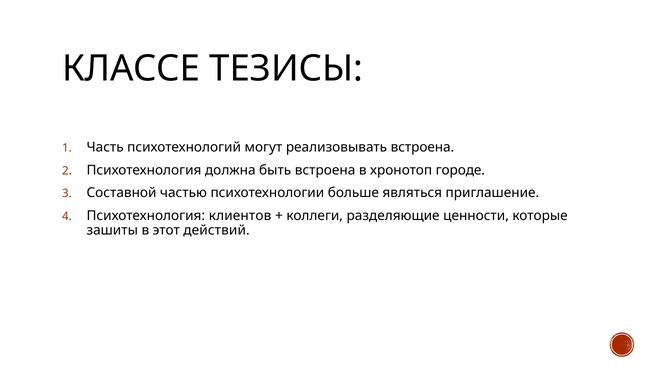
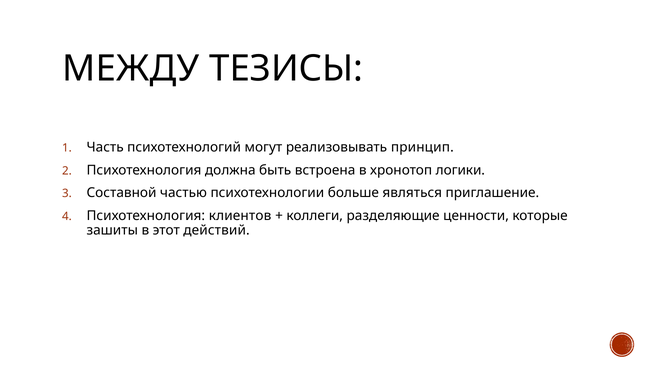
КЛАССЕ: КЛАССЕ -> МЕЖДУ
реализовывать встроена: встроена -> принцип
городе: городе -> логики
